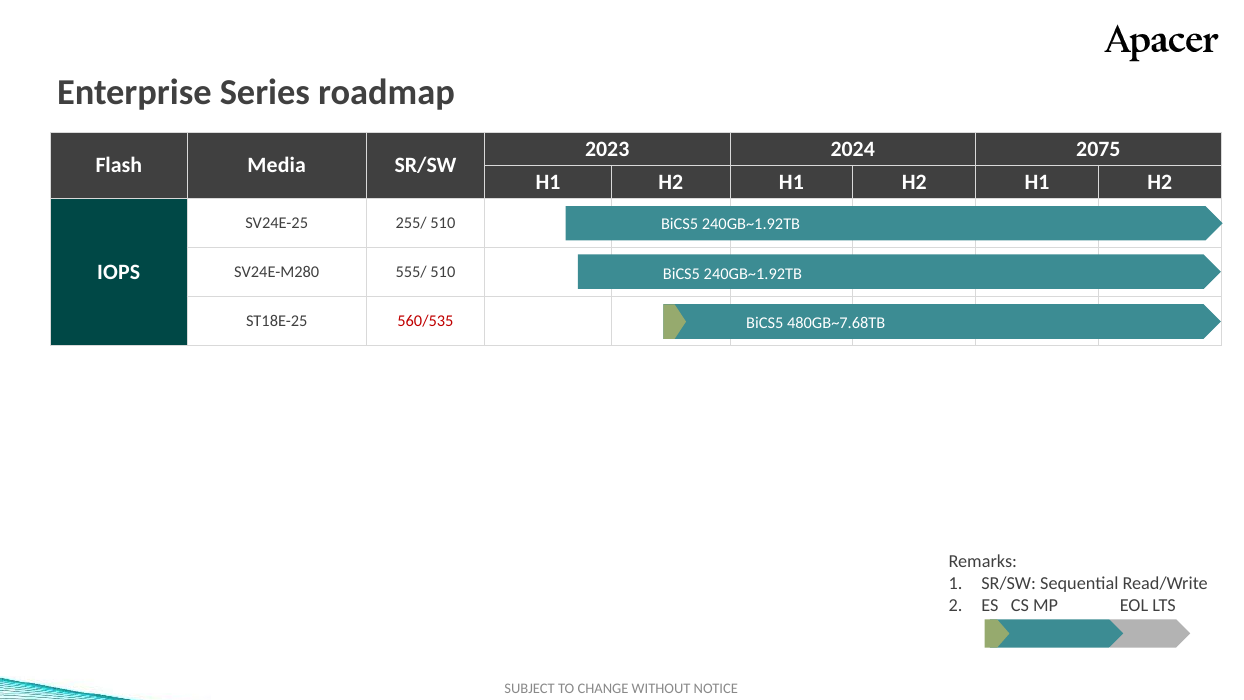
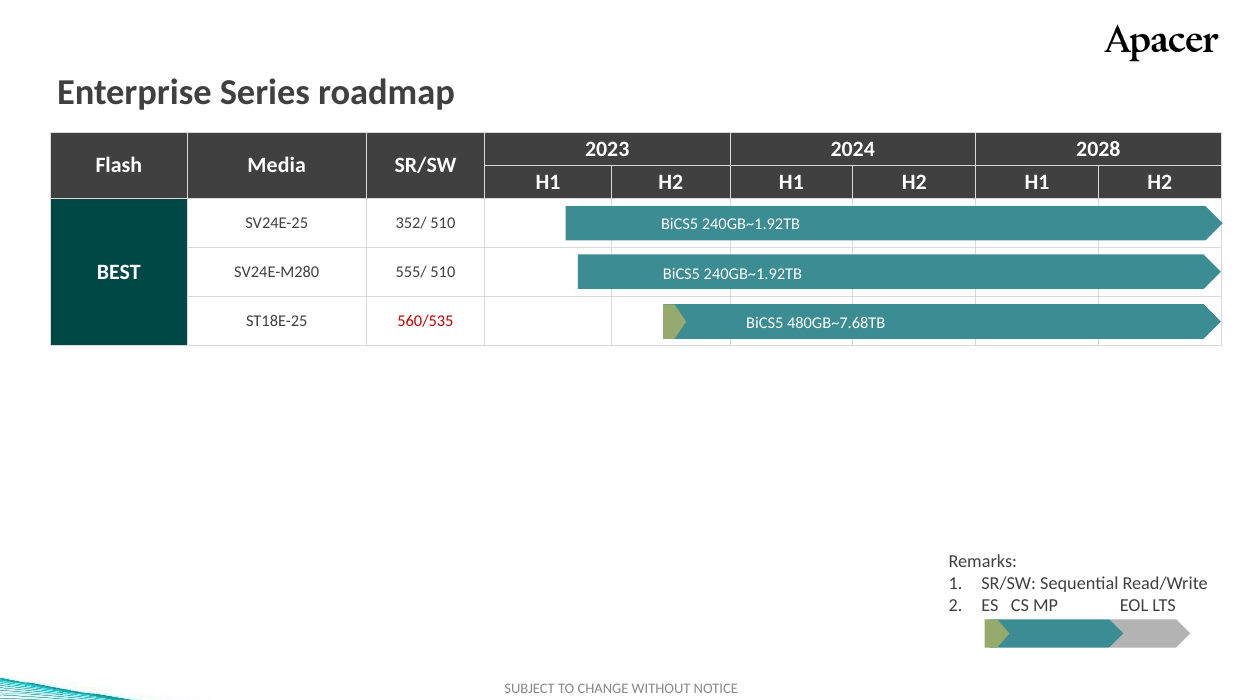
2075: 2075 -> 2028
255/: 255/ -> 352/
IOPS: IOPS -> BEST
